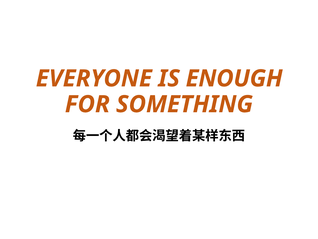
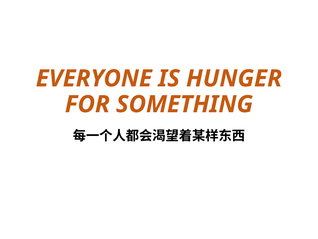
ENOUGH: ENOUGH -> HUNGER
